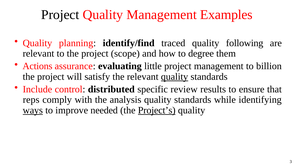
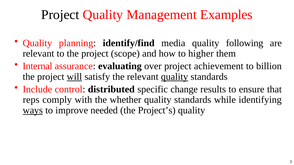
traced: traced -> media
degree: degree -> higher
Actions: Actions -> Internal
little: little -> over
project management: management -> achievement
will underline: none -> present
review: review -> change
analysis: analysis -> whether
Project’s underline: present -> none
